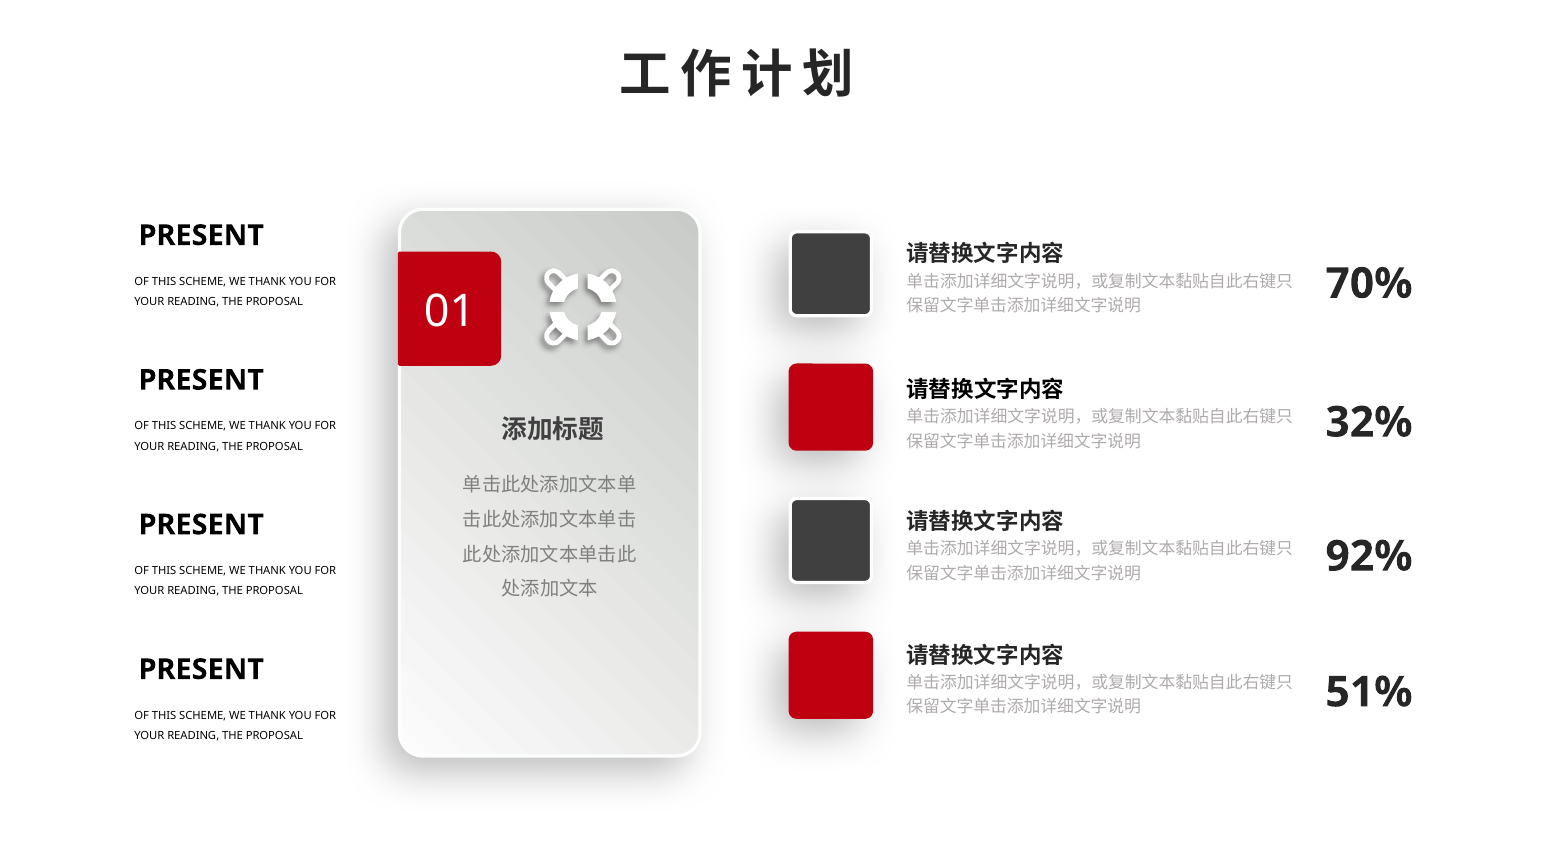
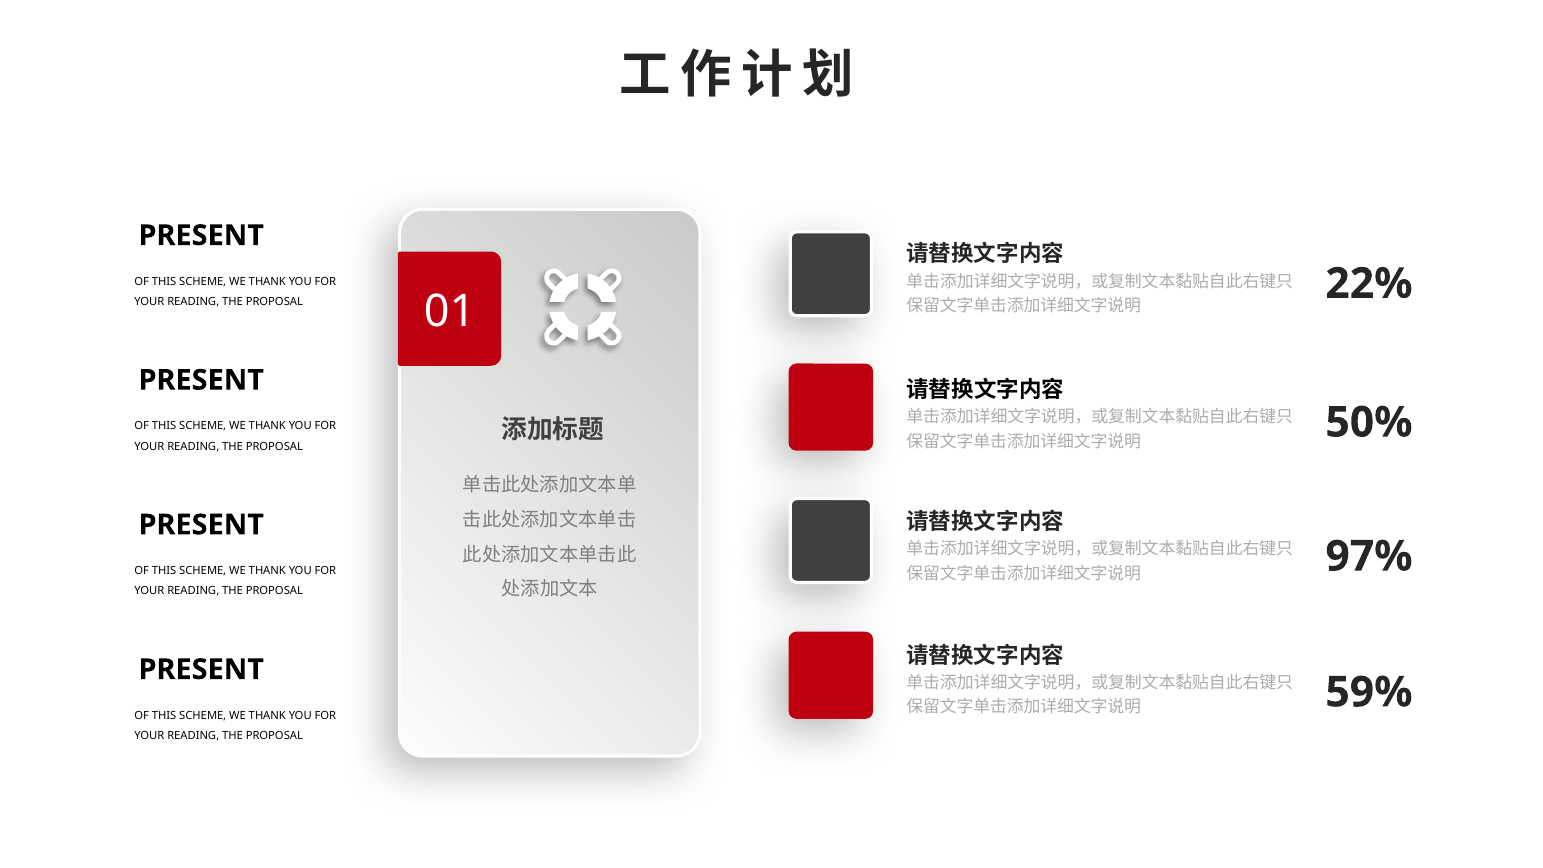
70%: 70% -> 22%
32%: 32% -> 50%
92%: 92% -> 97%
51%: 51% -> 59%
